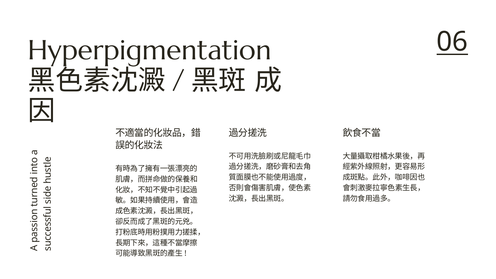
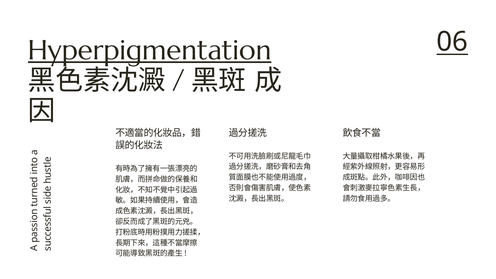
Hyperpigmentation underline: none -> present
